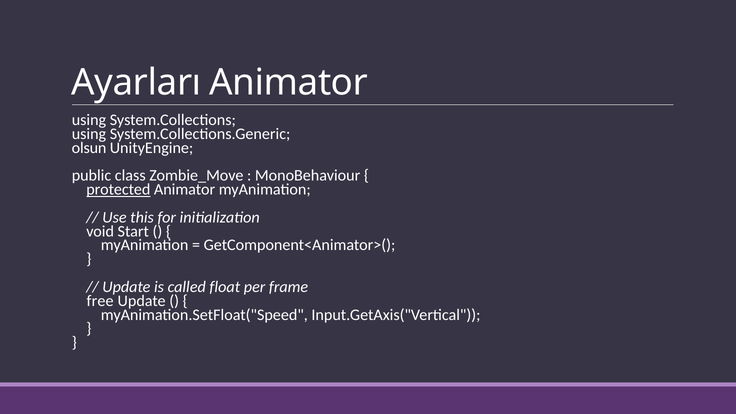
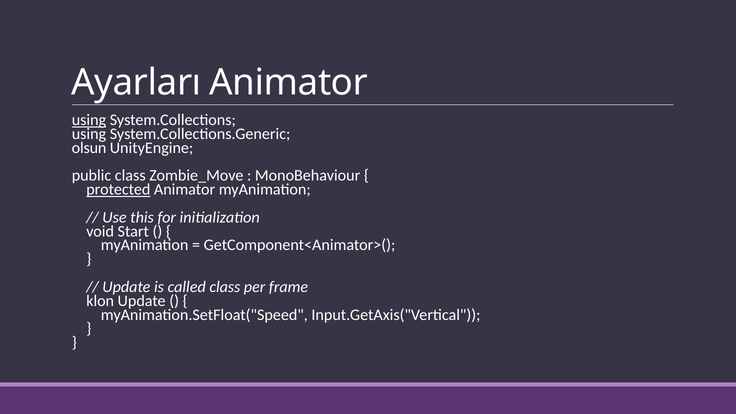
using at (89, 120) underline: none -> present
called float: float -> class
free: free -> klon
